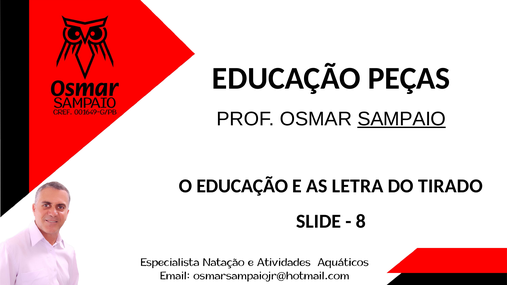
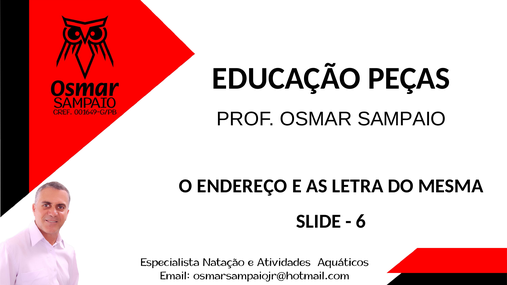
SAMPAIO underline: present -> none
O EDUCAÇÃO: EDUCAÇÃO -> ENDEREÇO
TIRADO: TIRADO -> MESMA
8: 8 -> 6
